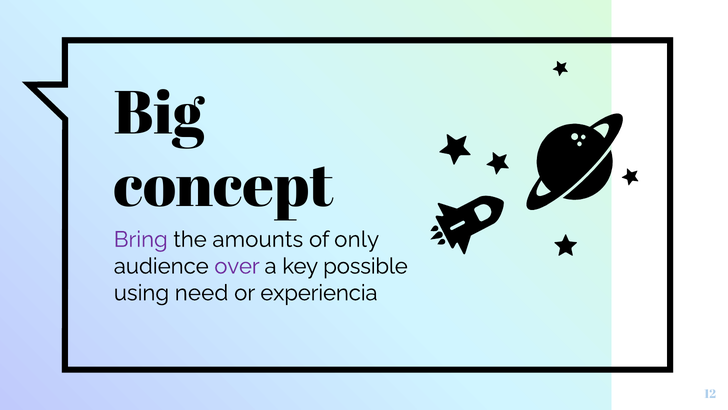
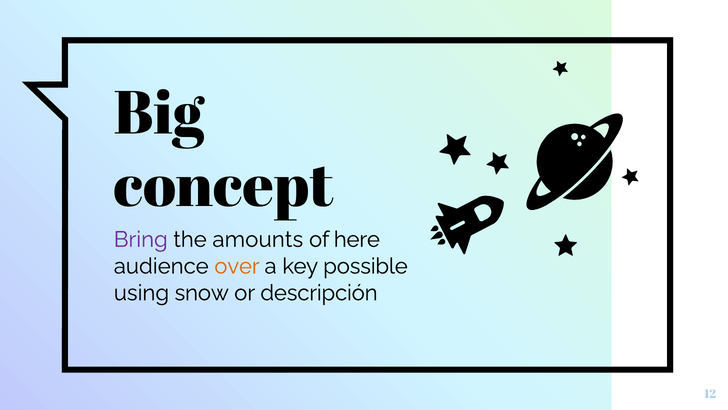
only: only -> here
over colour: purple -> orange
need: need -> snow
experiencia: experiencia -> descripción
